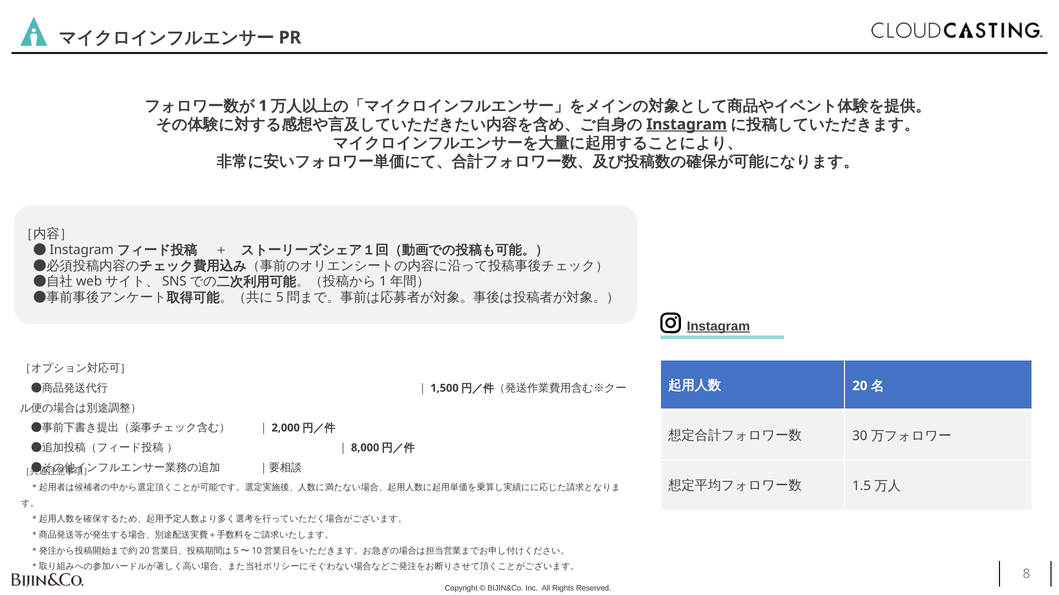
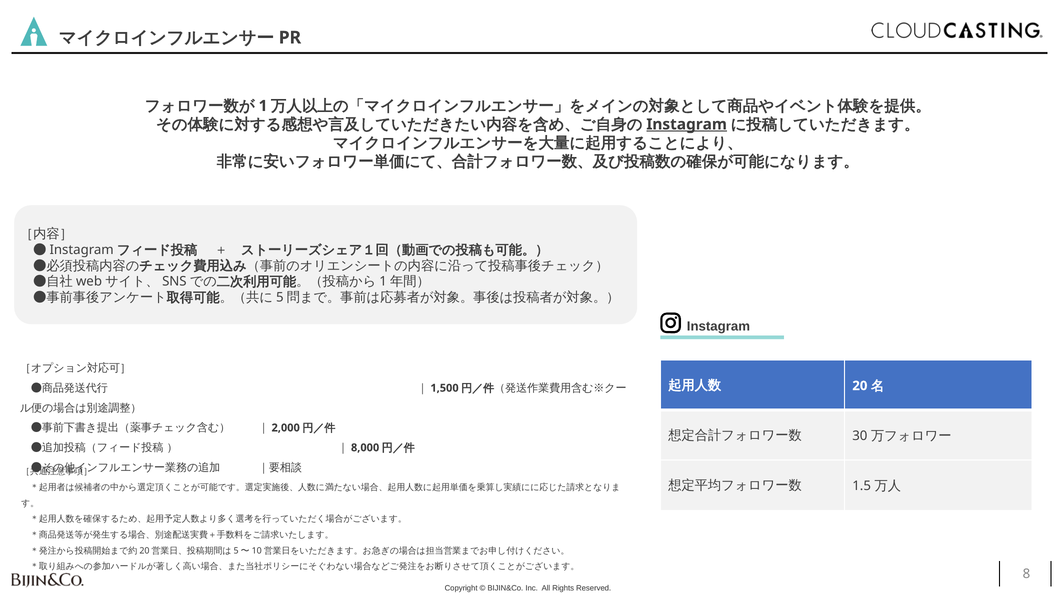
Instagram at (718, 327) underline: present -> none
